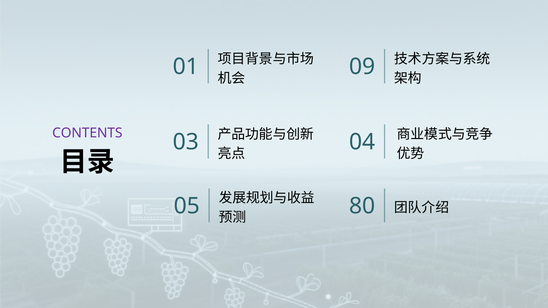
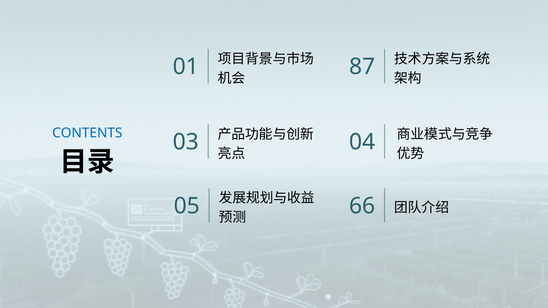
09: 09 -> 87
CONTENTS colour: purple -> blue
80: 80 -> 66
